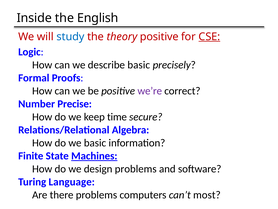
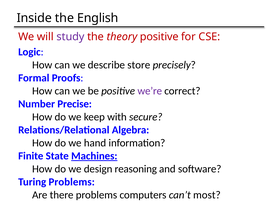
study colour: blue -> purple
CSE underline: present -> none
describe basic: basic -> store
time: time -> with
we basic: basic -> hand
design problems: problems -> reasoning
Turing Language: Language -> Problems
